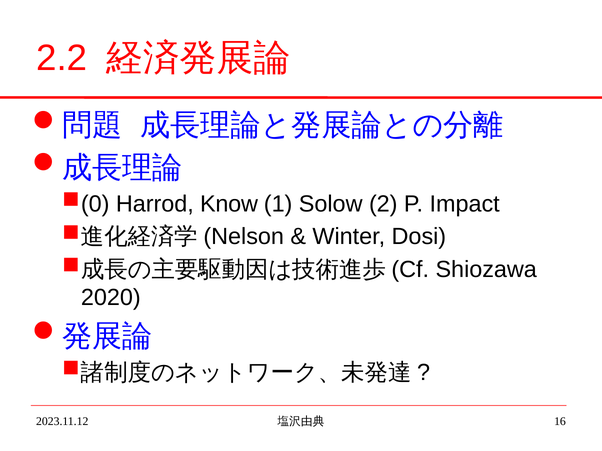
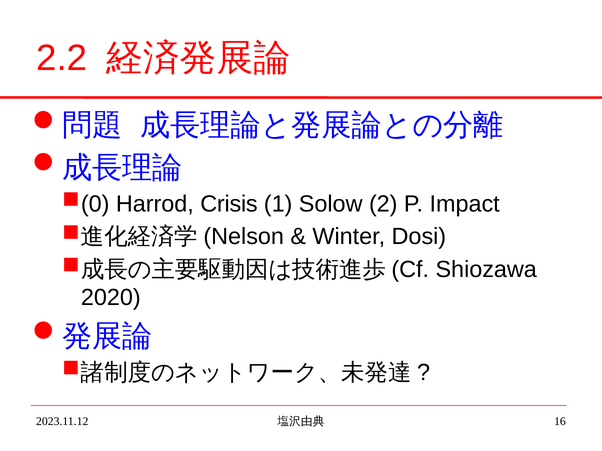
Know: Know -> Crisis
